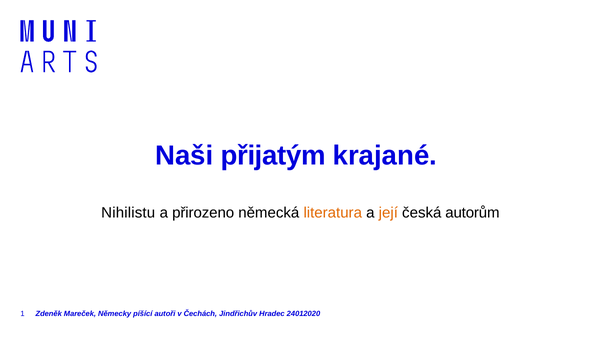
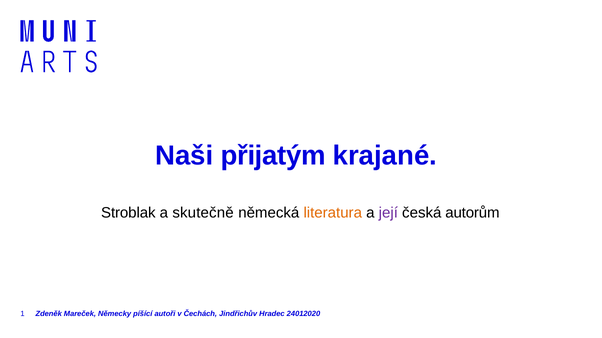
Nihilistu: Nihilistu -> Stroblak
přirozeno: přirozeno -> skutečně
její colour: orange -> purple
